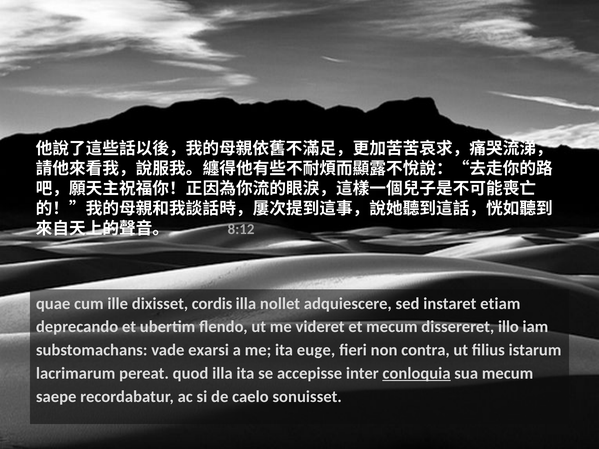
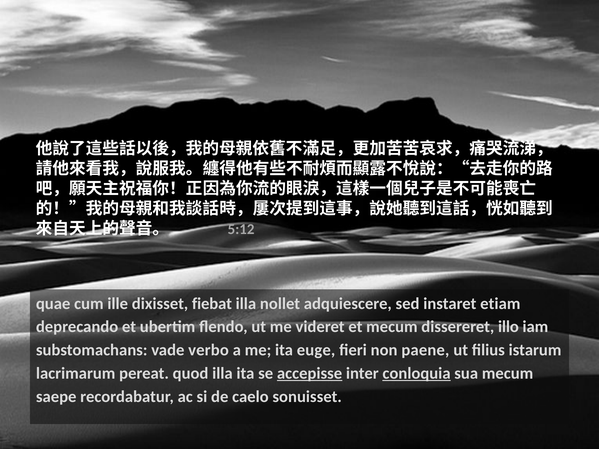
8:12: 8:12 -> 5:12
cordis: cordis -> fiebat
exarsi: exarsi -> verbo
contra: contra -> paene
accepisse underline: none -> present
